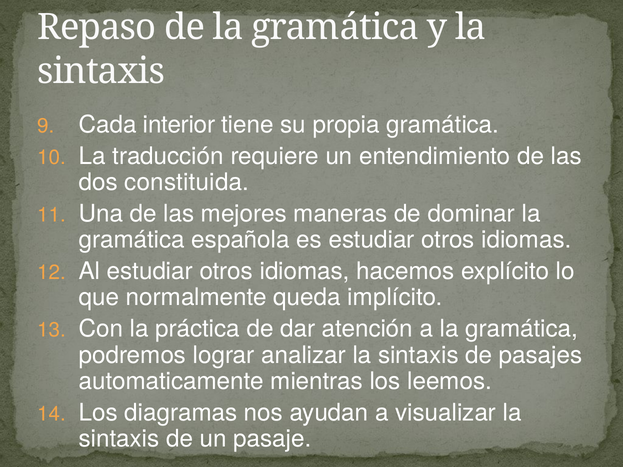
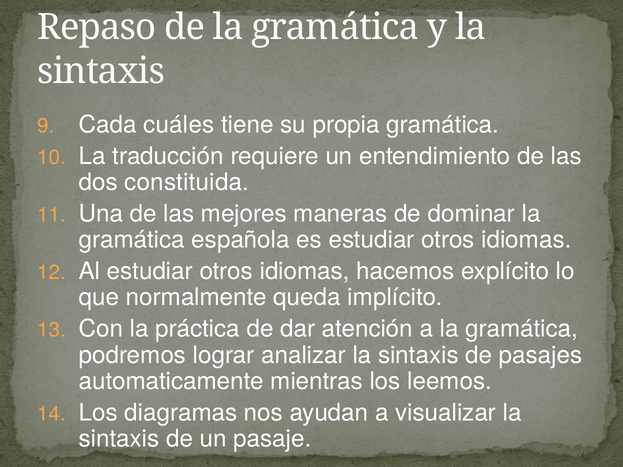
interior: interior -> cuáles
